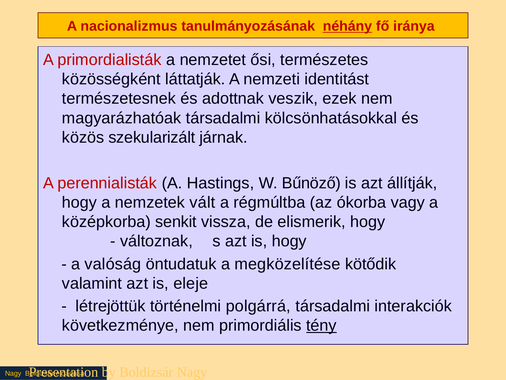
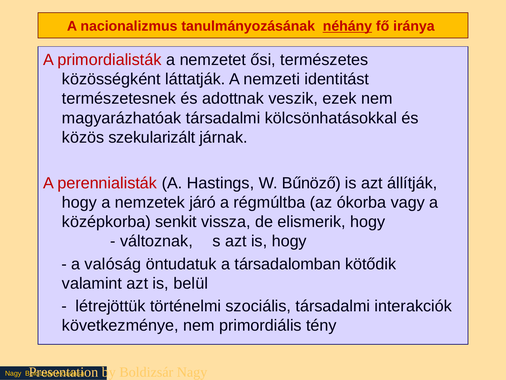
vált: vált -> járó
megközelítése: megközelítése -> társadalomban
eleje: eleje -> belül
polgárrá: polgárrá -> szociális
tény underline: present -> none
